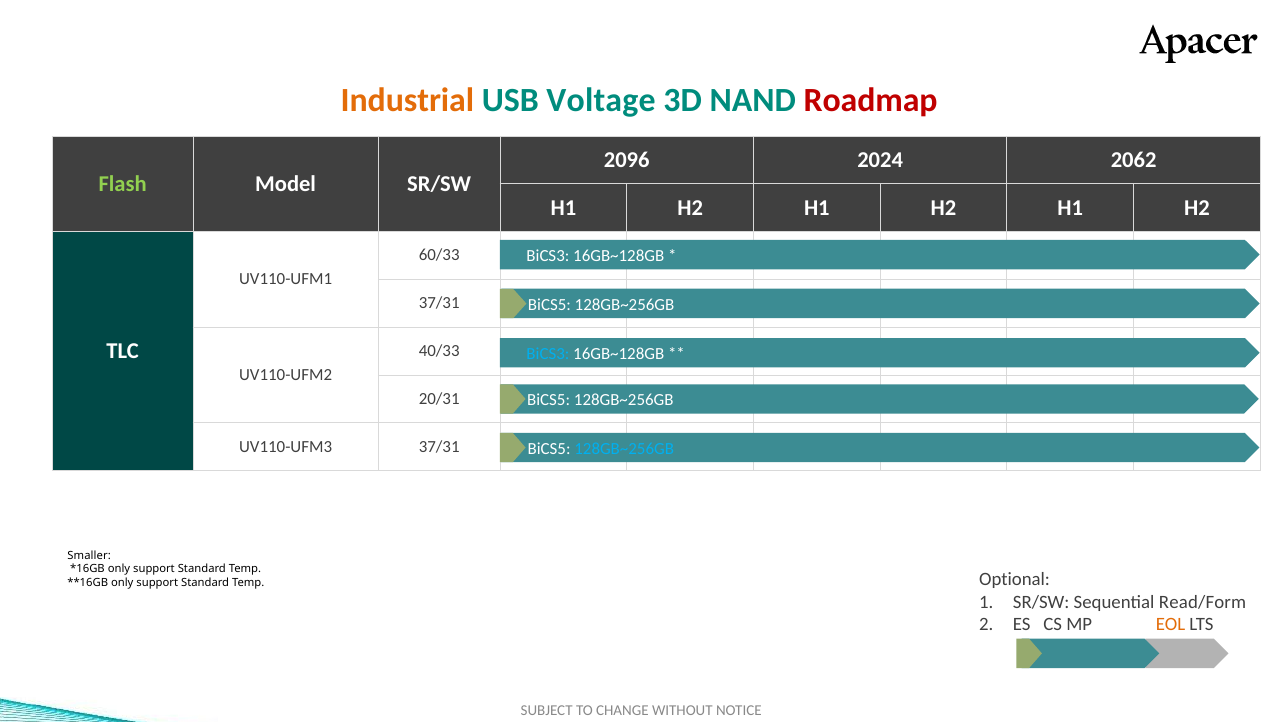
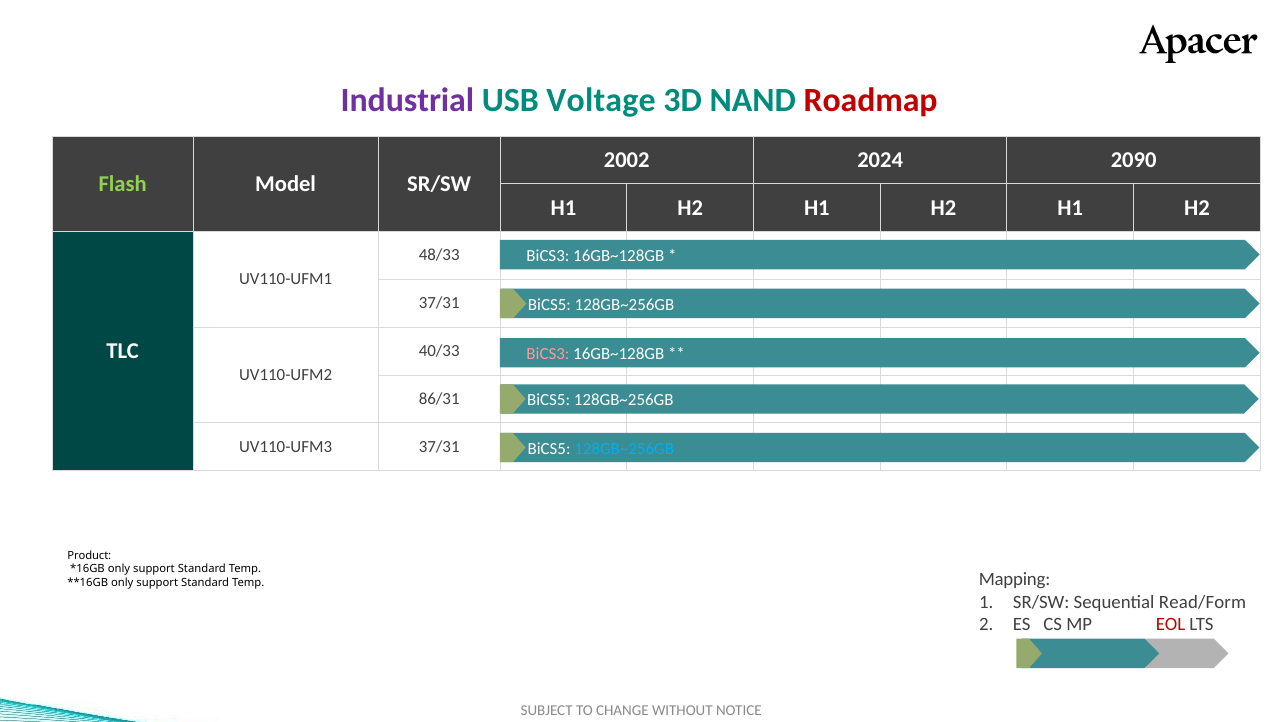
Industrial colour: orange -> purple
2096: 2096 -> 2002
2062: 2062 -> 2090
60/33: 60/33 -> 48/33
BiCS3 at (548, 354) colour: light blue -> pink
20/31: 20/31 -> 86/31
Smaller: Smaller -> Product
Optional: Optional -> Mapping
EOL colour: orange -> red
